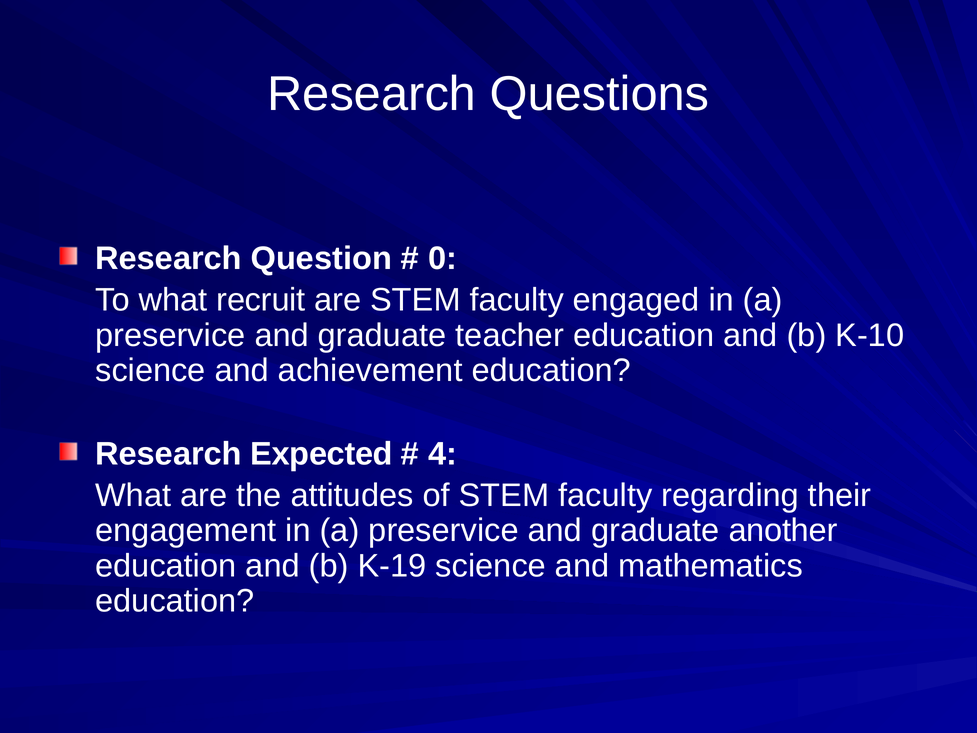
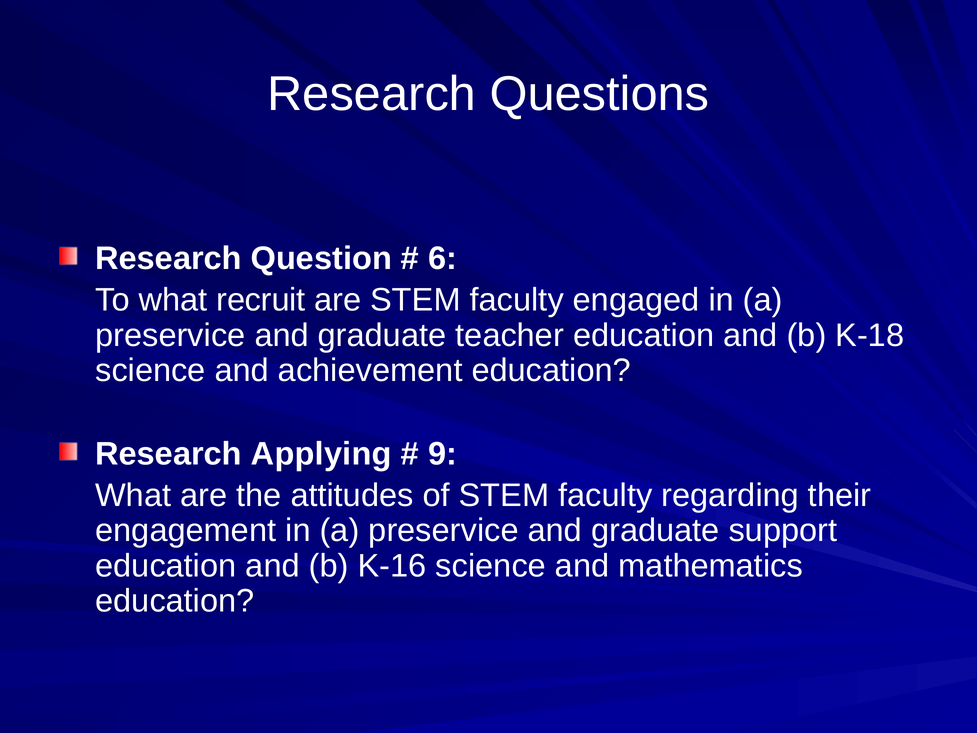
0: 0 -> 6
K-10: K-10 -> K-18
Expected: Expected -> Applying
4: 4 -> 9
another: another -> support
K-19: K-19 -> K-16
